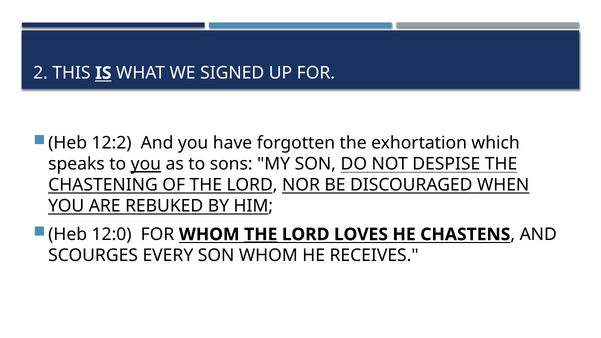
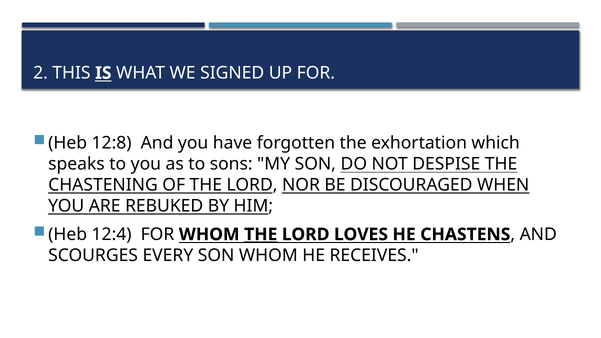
12:2: 12:2 -> 12:8
you at (146, 164) underline: present -> none
12:0: 12:0 -> 12:4
